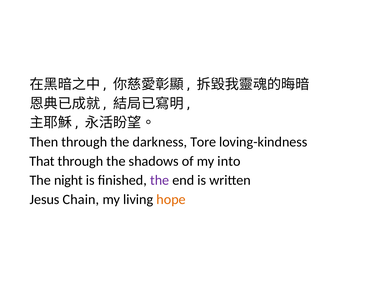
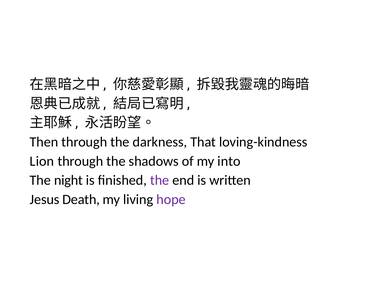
Tore: Tore -> That
That: That -> Lion
Chain: Chain -> Death
hope colour: orange -> purple
